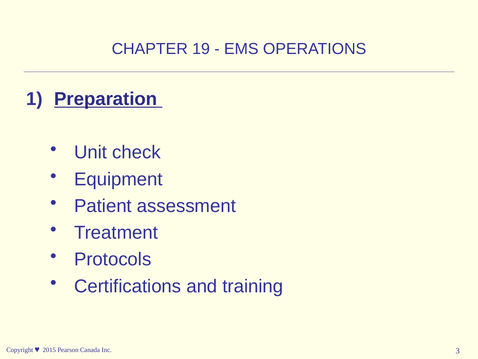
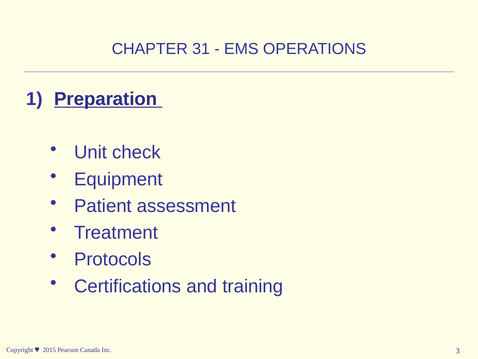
19: 19 -> 31
